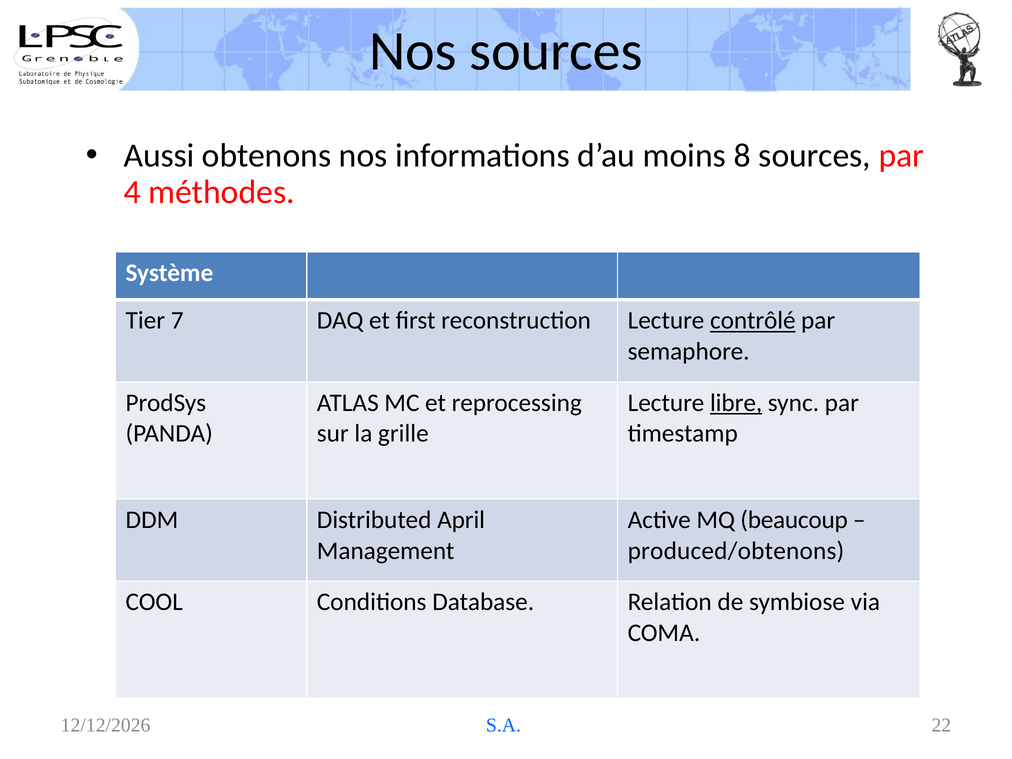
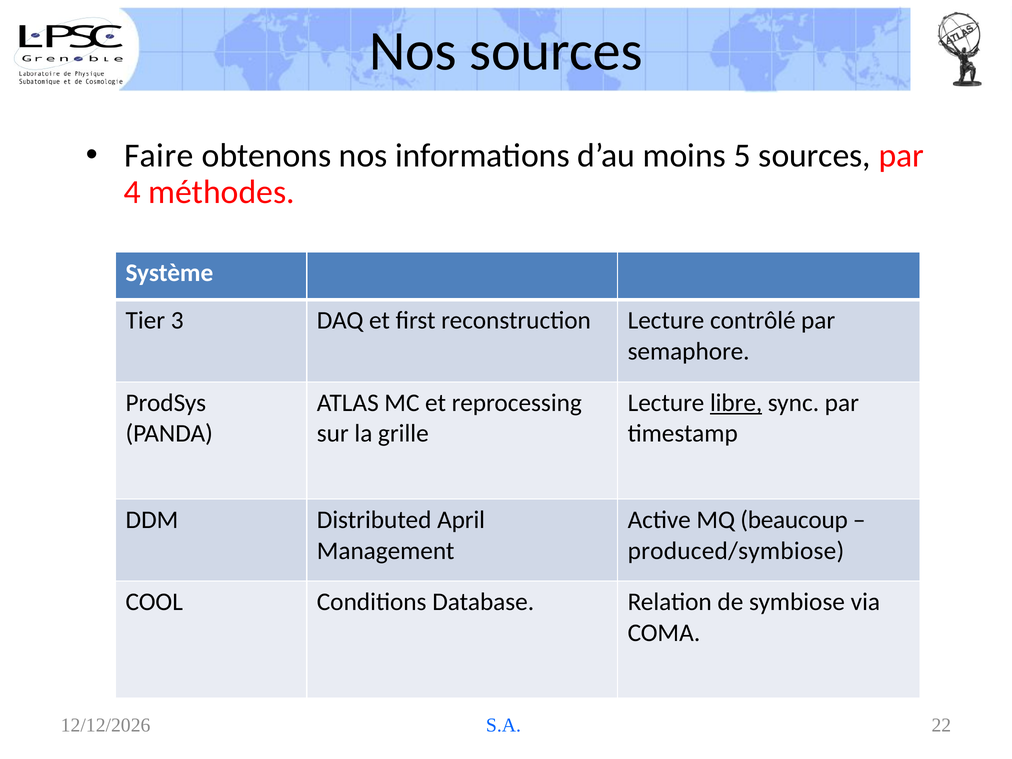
Aussi: Aussi -> Faire
8: 8 -> 5
7: 7 -> 3
contrôlé underline: present -> none
produced/obtenons: produced/obtenons -> produced/symbiose
